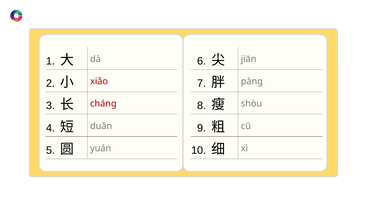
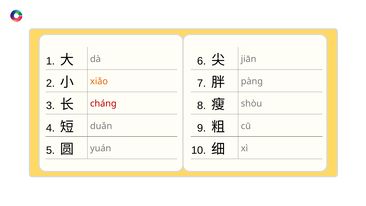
xiǎo colour: red -> orange
